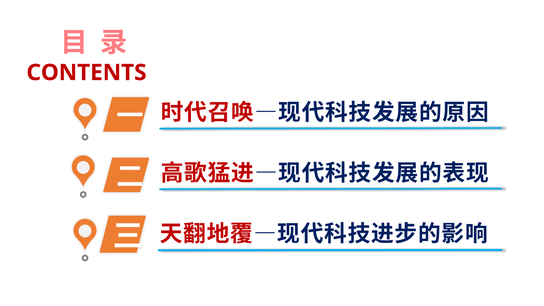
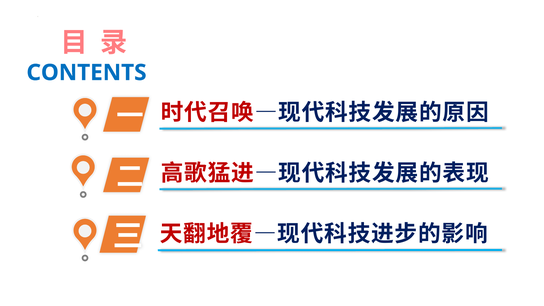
CONTENTS colour: red -> blue
